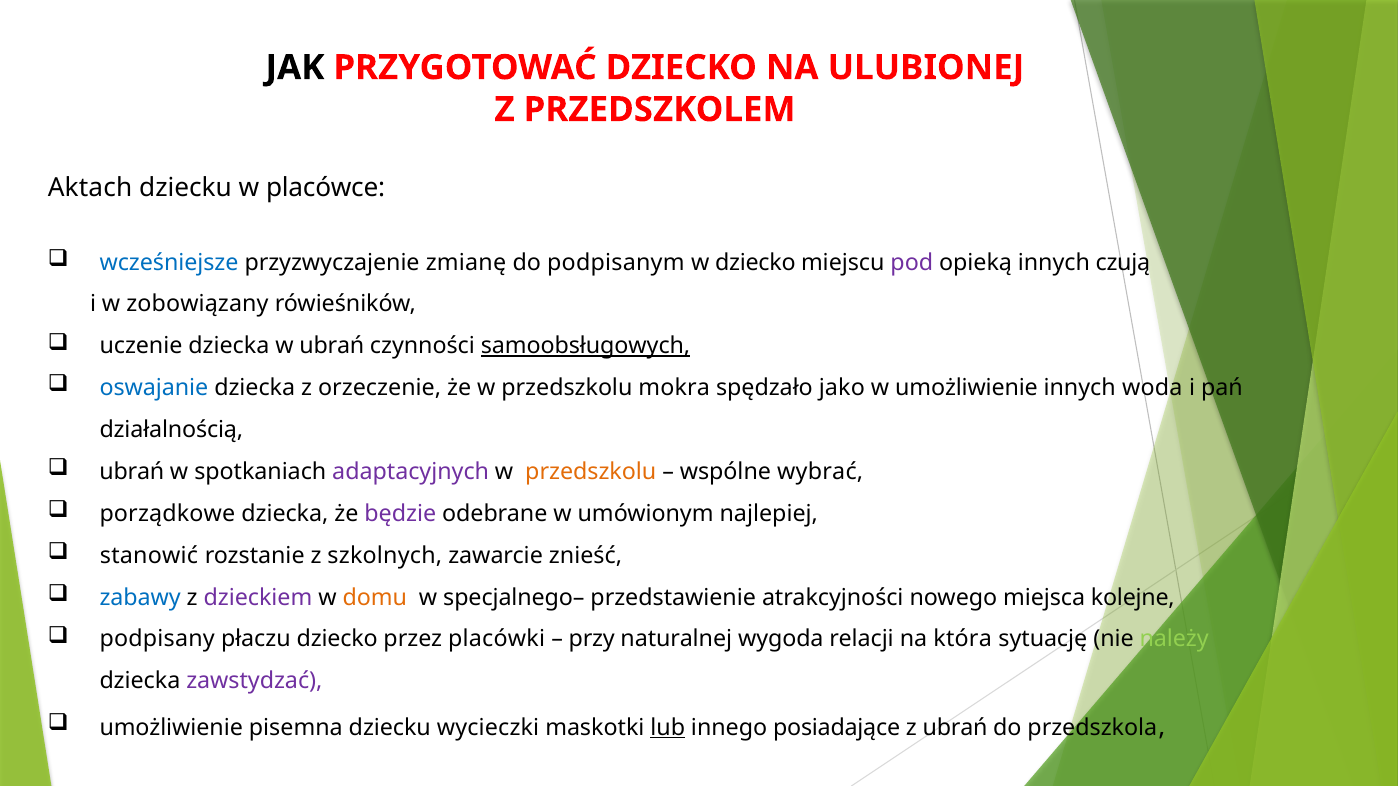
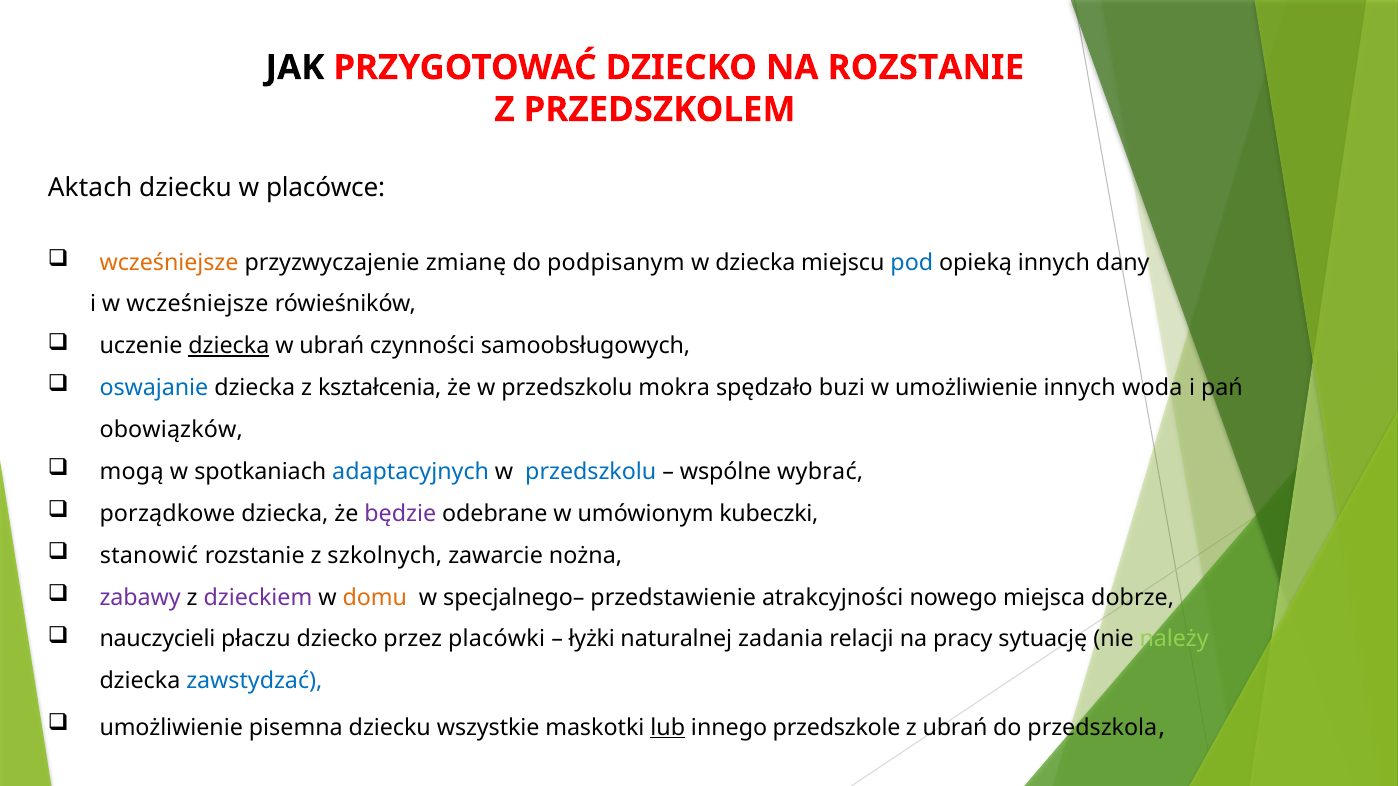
NA ULUBIONEJ: ULUBIONEJ -> ROZSTANIE
wcześniejsze at (169, 263) colour: blue -> orange
w dziecko: dziecko -> dziecka
pod colour: purple -> blue
czują: czują -> dany
w zobowiązany: zobowiązany -> wcześniejsze
dziecka at (229, 346) underline: none -> present
samoobsługowych underline: present -> none
orzeczenie: orzeczenie -> kształcenia
jako: jako -> buzi
działalnością: działalnością -> obowiązków
ubrań at (132, 472): ubrań -> mogą
adaptacyjnych colour: purple -> blue
przedszkolu at (591, 472) colour: orange -> blue
najlepiej: najlepiej -> kubeczki
znieść: znieść -> nożna
zabawy colour: blue -> purple
kolejne: kolejne -> dobrze
podpisany: podpisany -> nauczycieli
przy: przy -> łyżki
wygoda: wygoda -> zadania
która: która -> pracy
zawstydzać colour: purple -> blue
wycieczki: wycieczki -> wszystkie
posiadające: posiadające -> przedszkole
